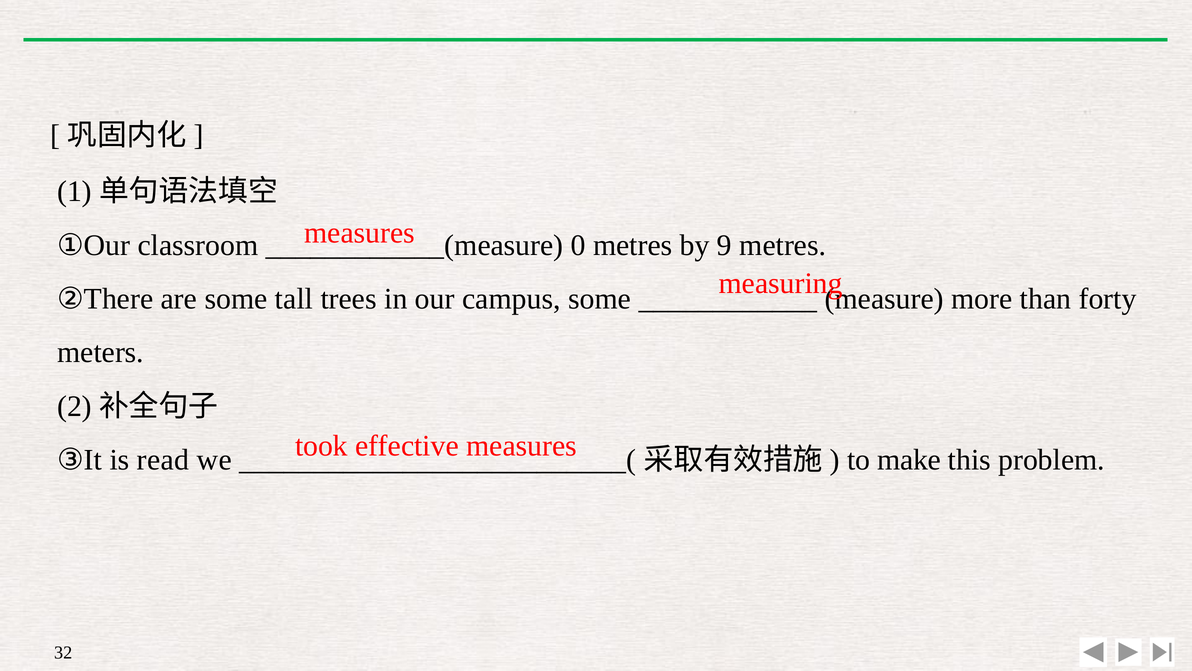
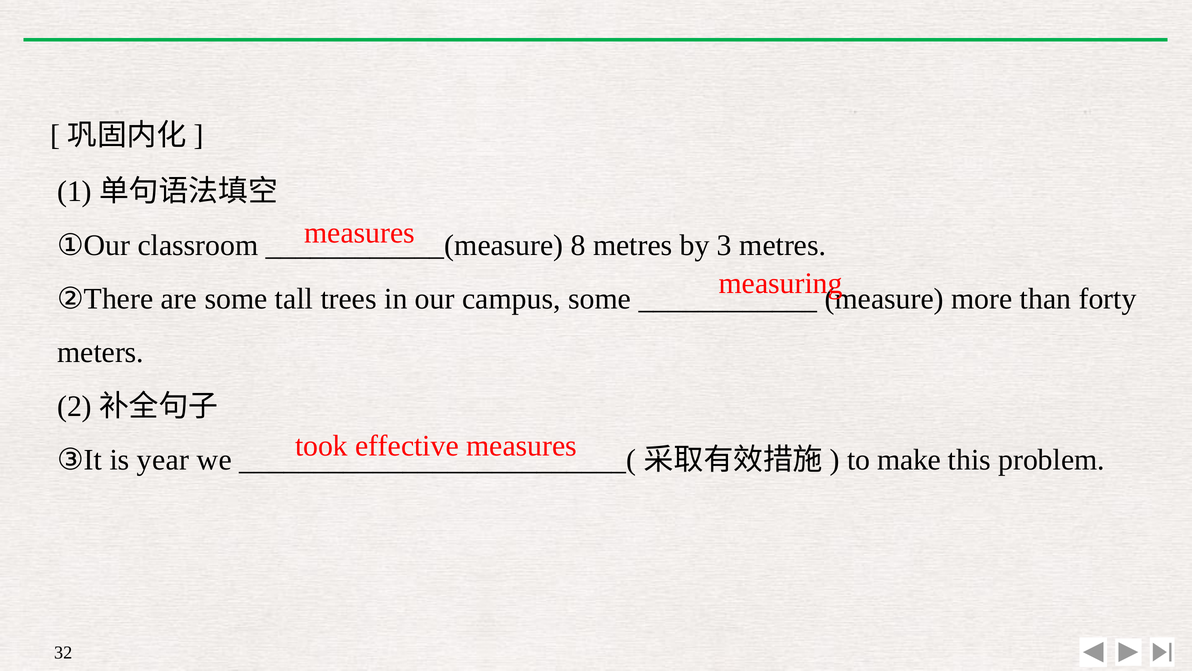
0: 0 -> 8
9: 9 -> 3
read: read -> year
